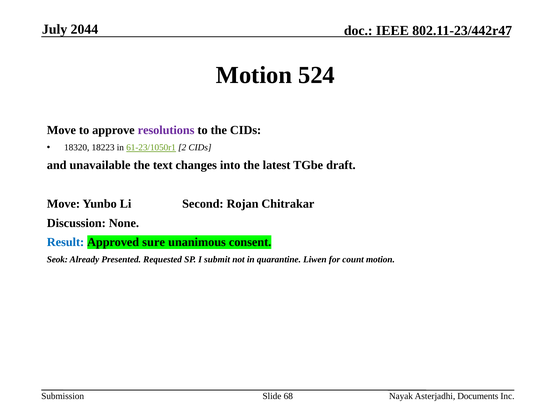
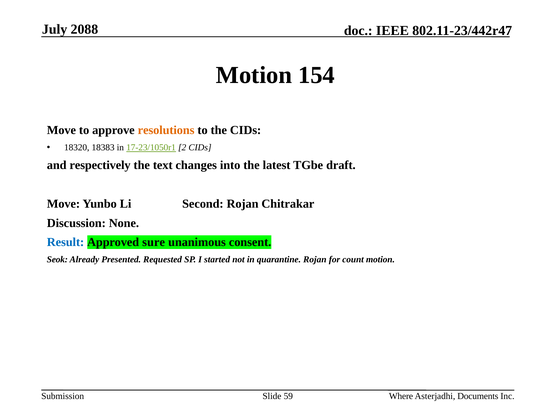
2044: 2044 -> 2088
524: 524 -> 154
resolutions colour: purple -> orange
18223: 18223 -> 18383
61-23/1050r1: 61-23/1050r1 -> 17-23/1050r1
unavailable: unavailable -> respectively
submit: submit -> started
quarantine Liwen: Liwen -> Rojan
68: 68 -> 59
Nayak: Nayak -> Where
